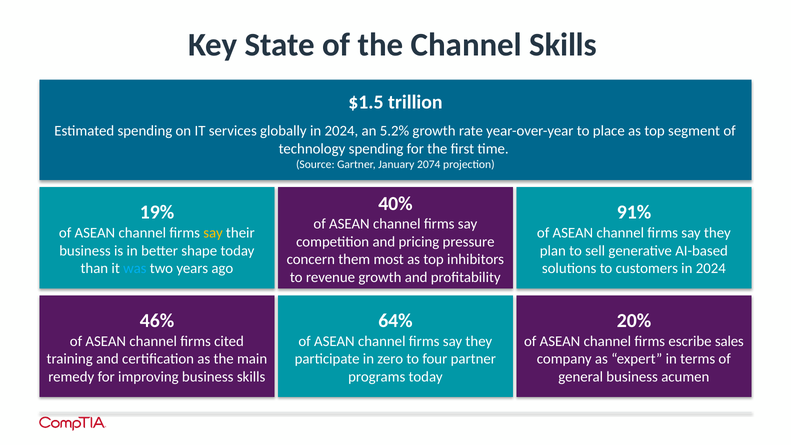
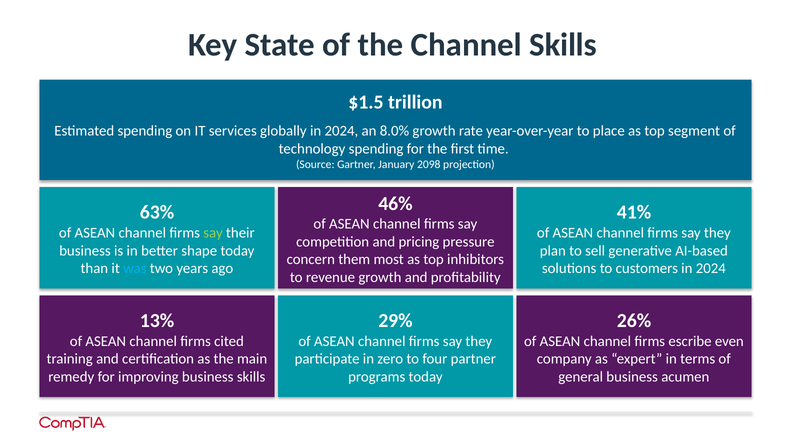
5.2%: 5.2% -> 8.0%
2074: 2074 -> 2098
40%: 40% -> 46%
19%: 19% -> 63%
91%: 91% -> 41%
say at (213, 233) colour: yellow -> light green
46%: 46% -> 13%
64%: 64% -> 29%
20%: 20% -> 26%
sales: sales -> even
